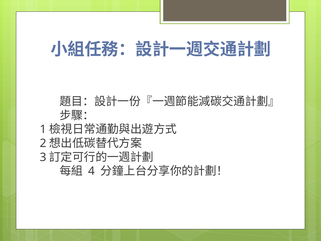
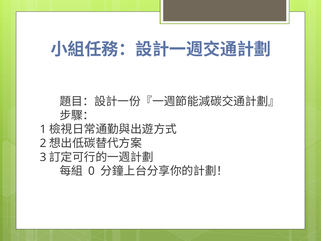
4: 4 -> 0
